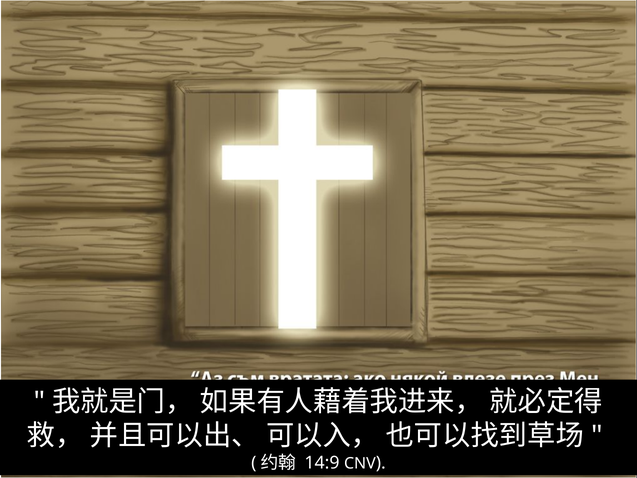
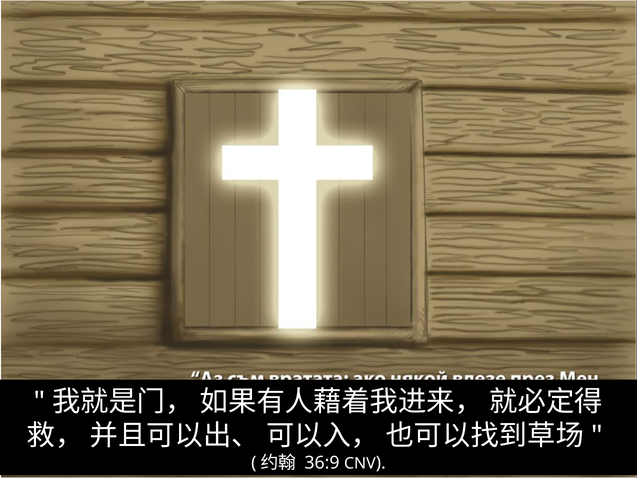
14:9: 14:9 -> 36:9
